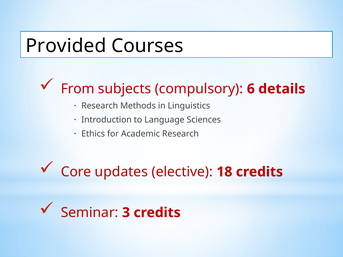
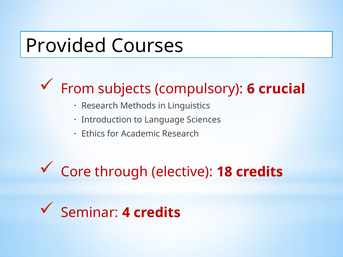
details: details -> crucial
updates: updates -> through
3: 3 -> 4
